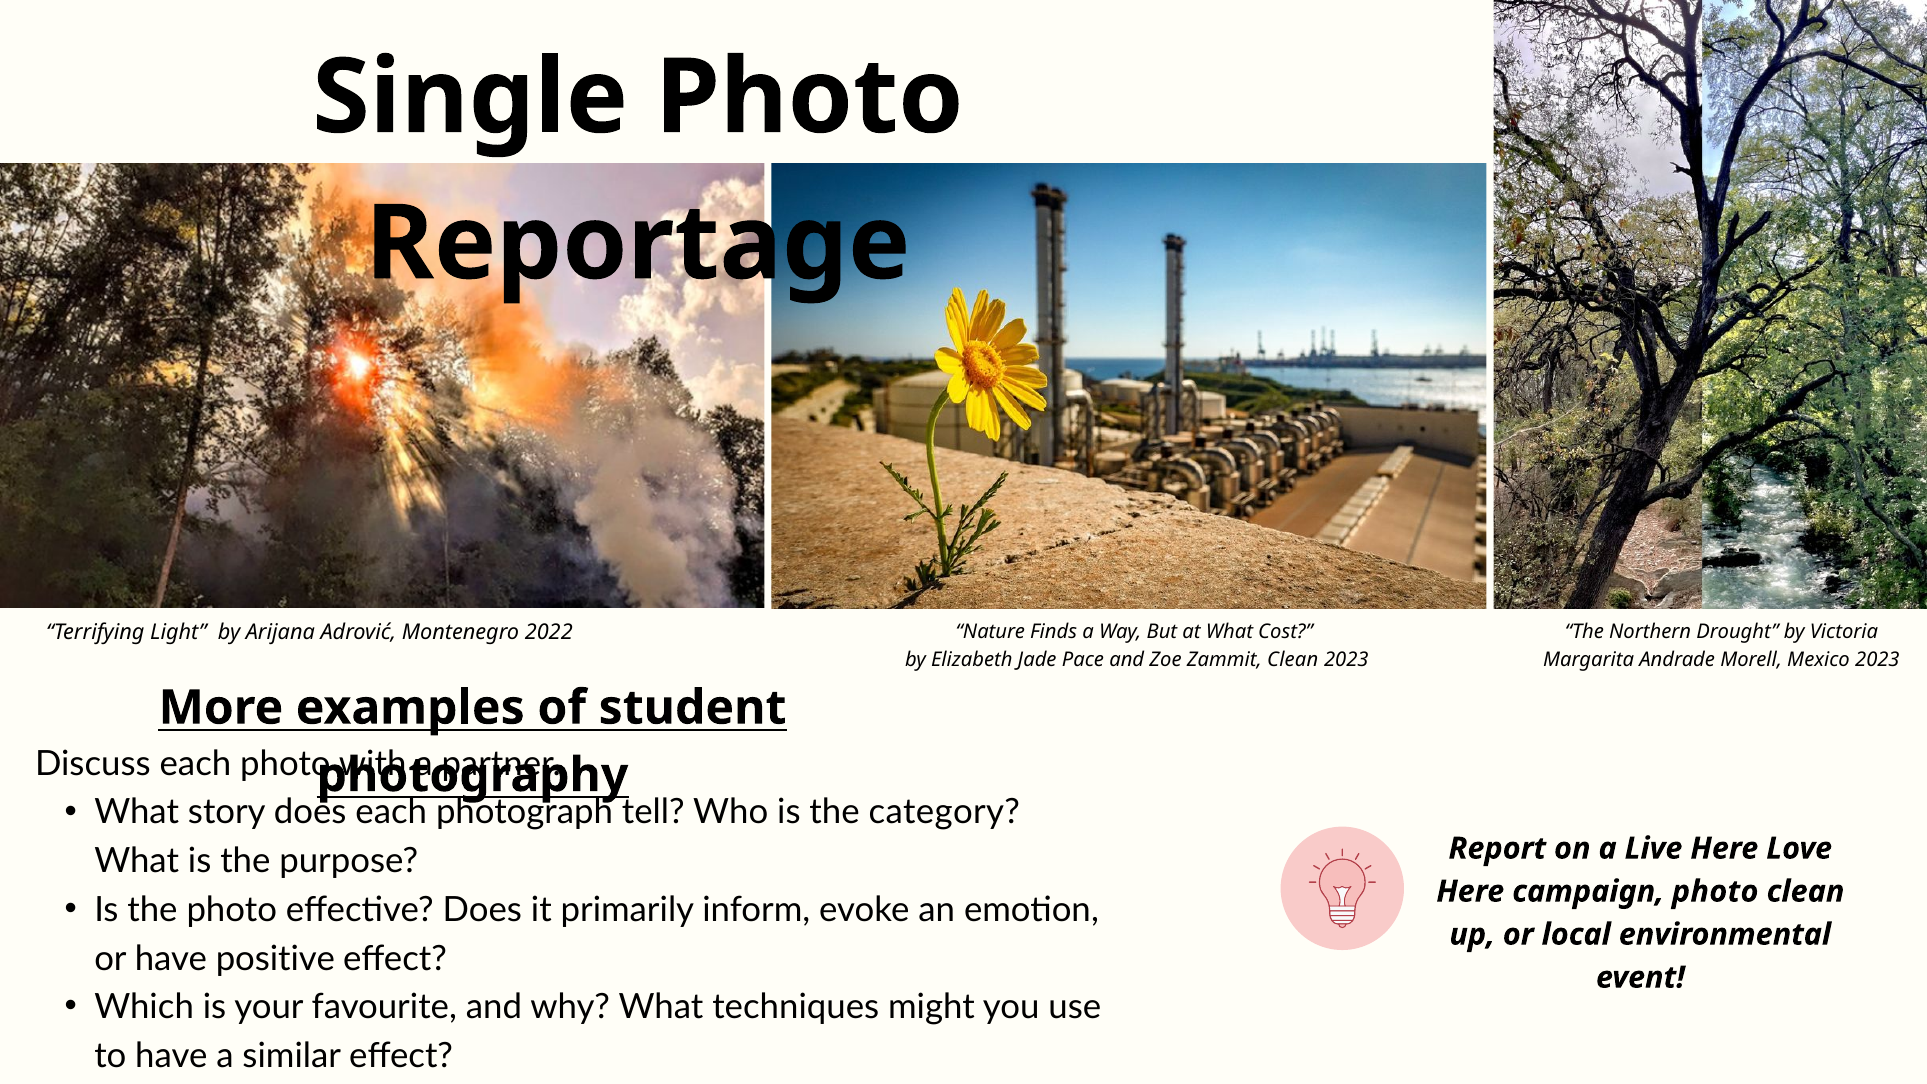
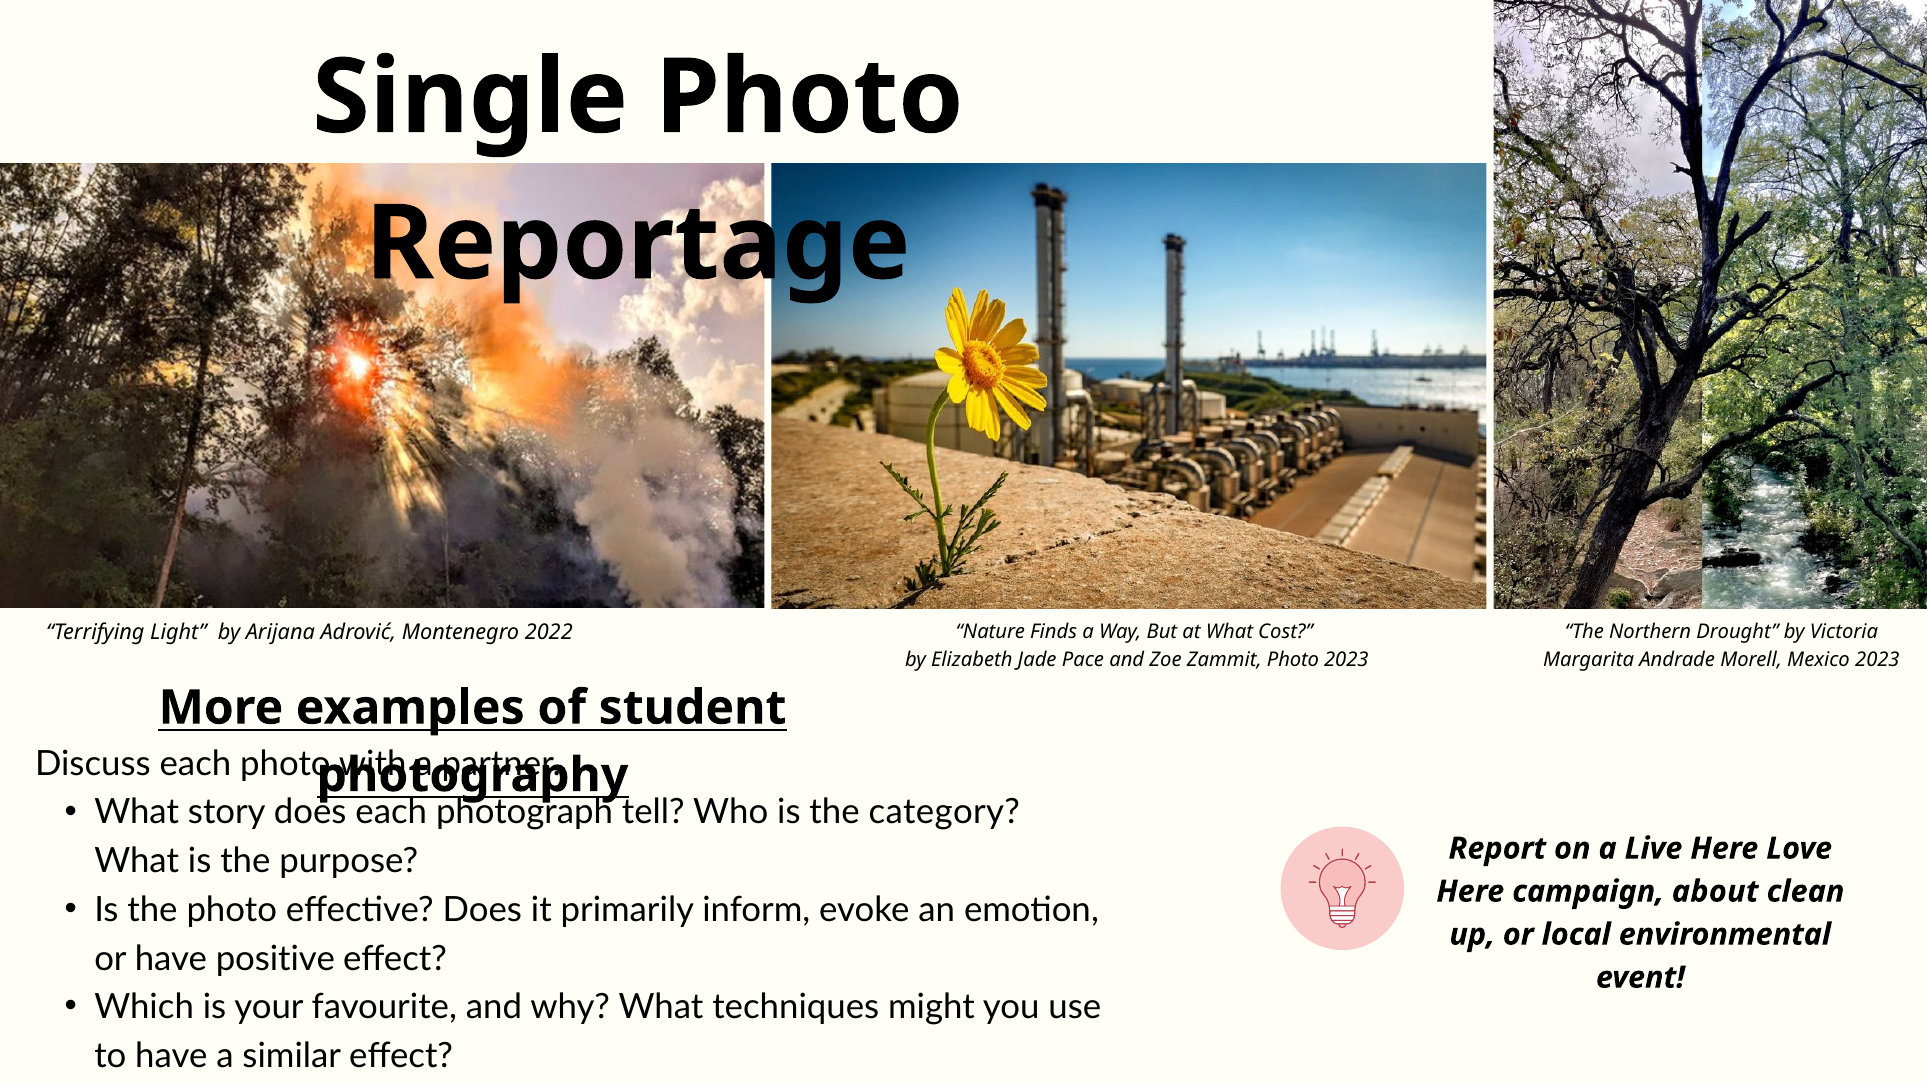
Zammit Clean: Clean -> Photo
campaign photo: photo -> about
